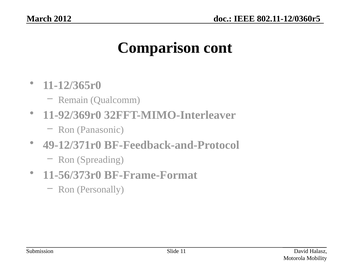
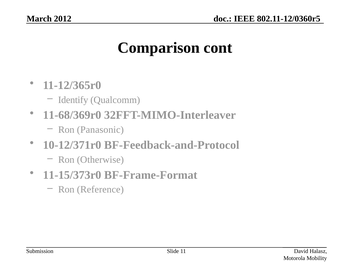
Remain: Remain -> Identify
11-92/369r0: 11-92/369r0 -> 11-68/369r0
49-12/371r0: 49-12/371r0 -> 10-12/371r0
Spreading: Spreading -> Otherwise
11-56/373r0: 11-56/373r0 -> 11-15/373r0
Personally: Personally -> Reference
